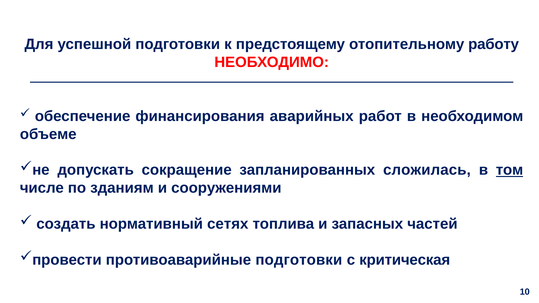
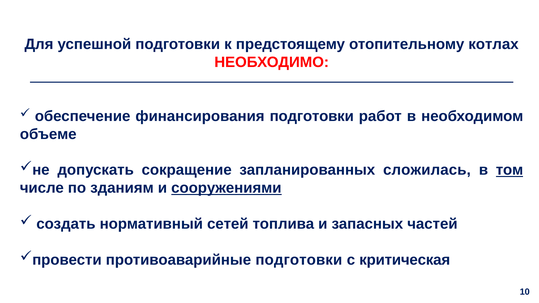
работу: работу -> котлах
финансирования аварийных: аварийных -> подготовки
сооружениями underline: none -> present
сетях: сетях -> сетей
